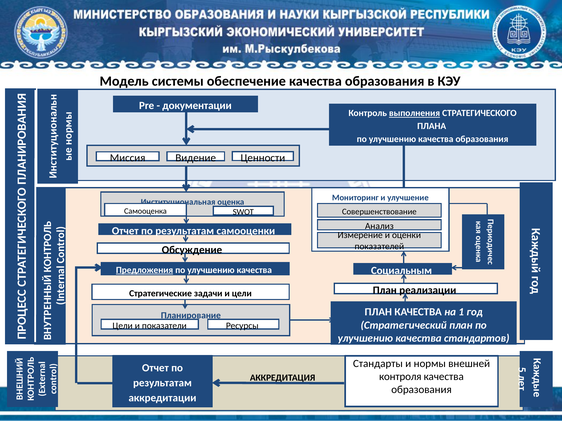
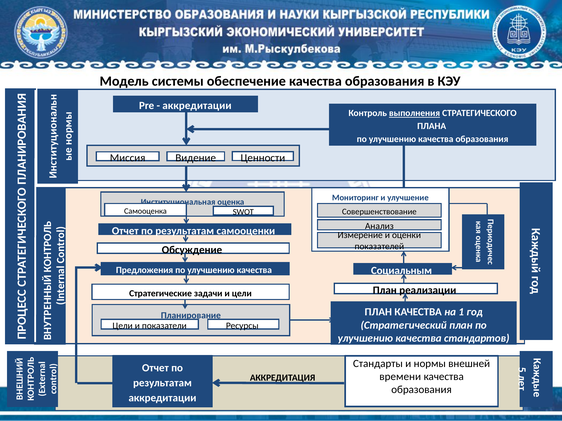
документации at (197, 106): документации -> аккредитации
Предложения underline: present -> none
контроля: контроля -> времени
